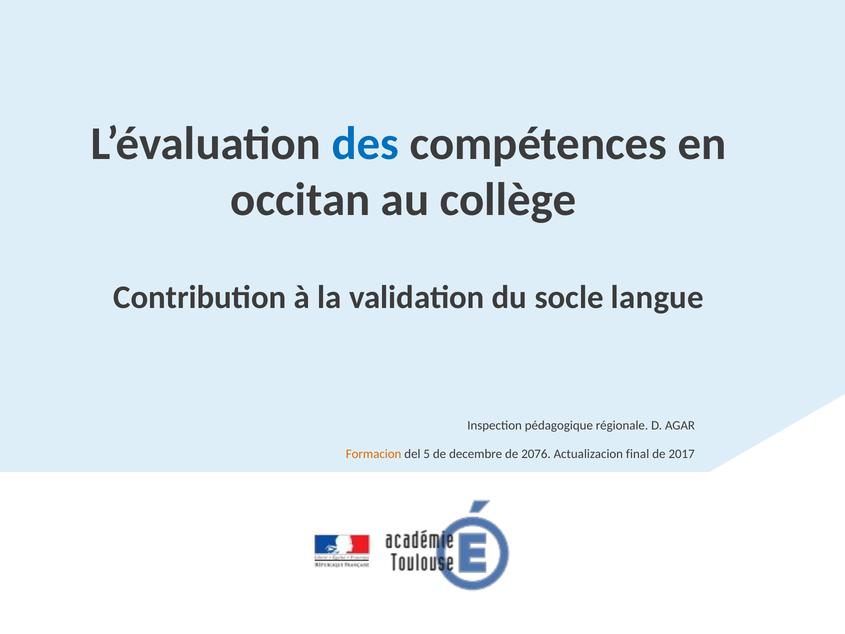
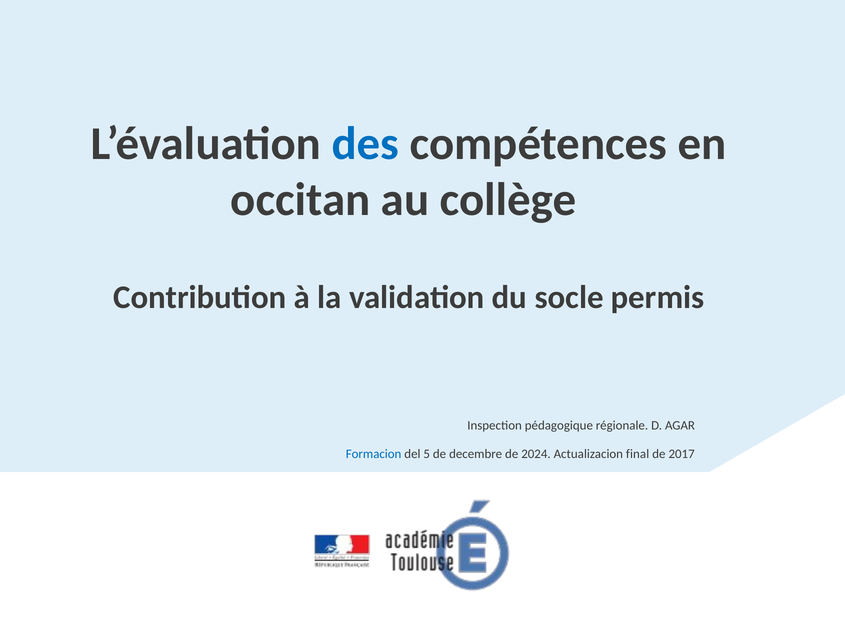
langue: langue -> permis
Formacion colour: orange -> blue
2076: 2076 -> 2024
